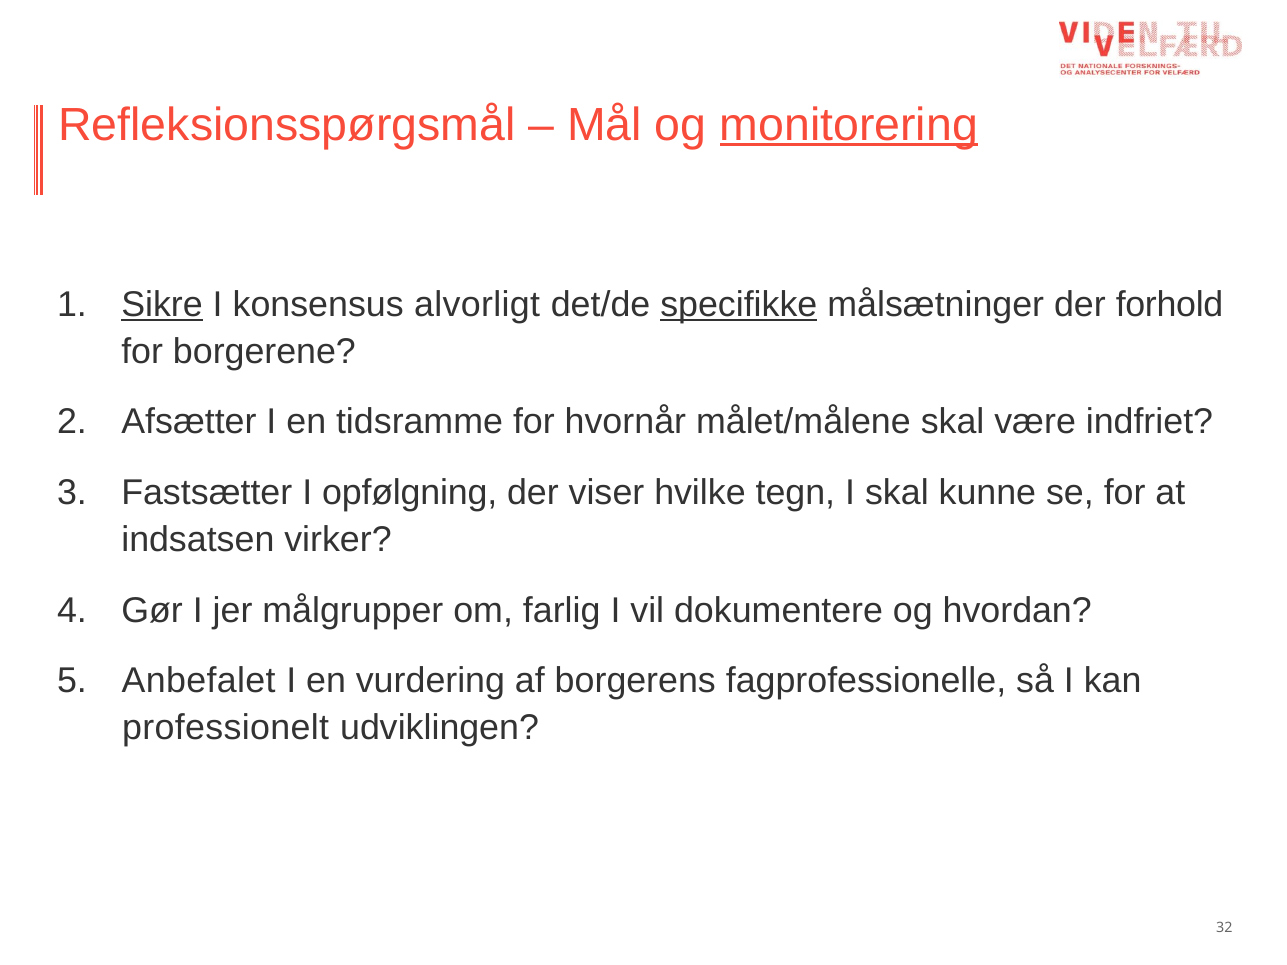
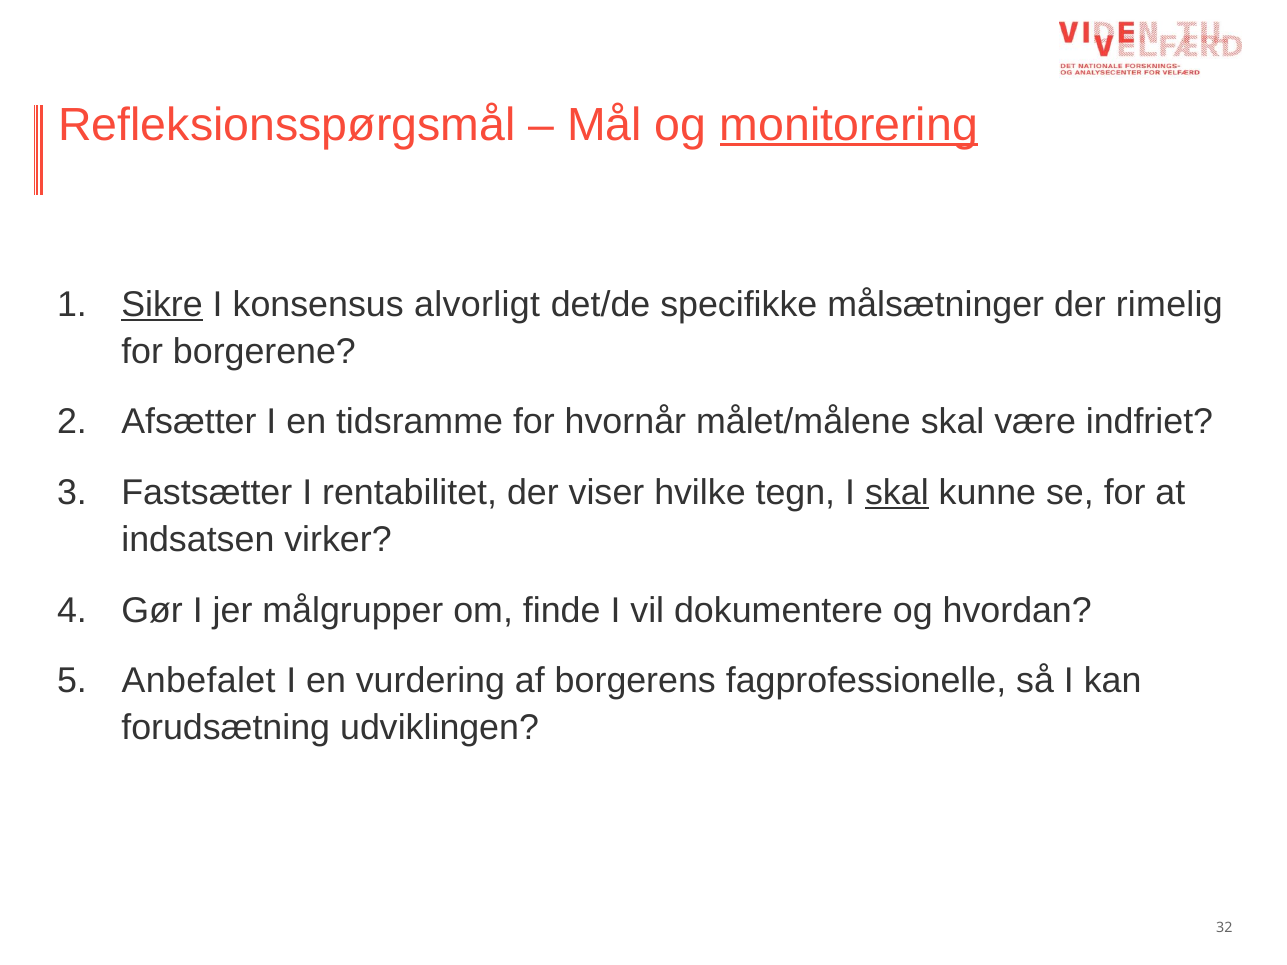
specifikke underline: present -> none
forhold: forhold -> rimelig
opfølgning: opfølgning -> rentabilitet
skal at (897, 493) underline: none -> present
farlig: farlig -> finde
professionelt: professionelt -> forudsætning
